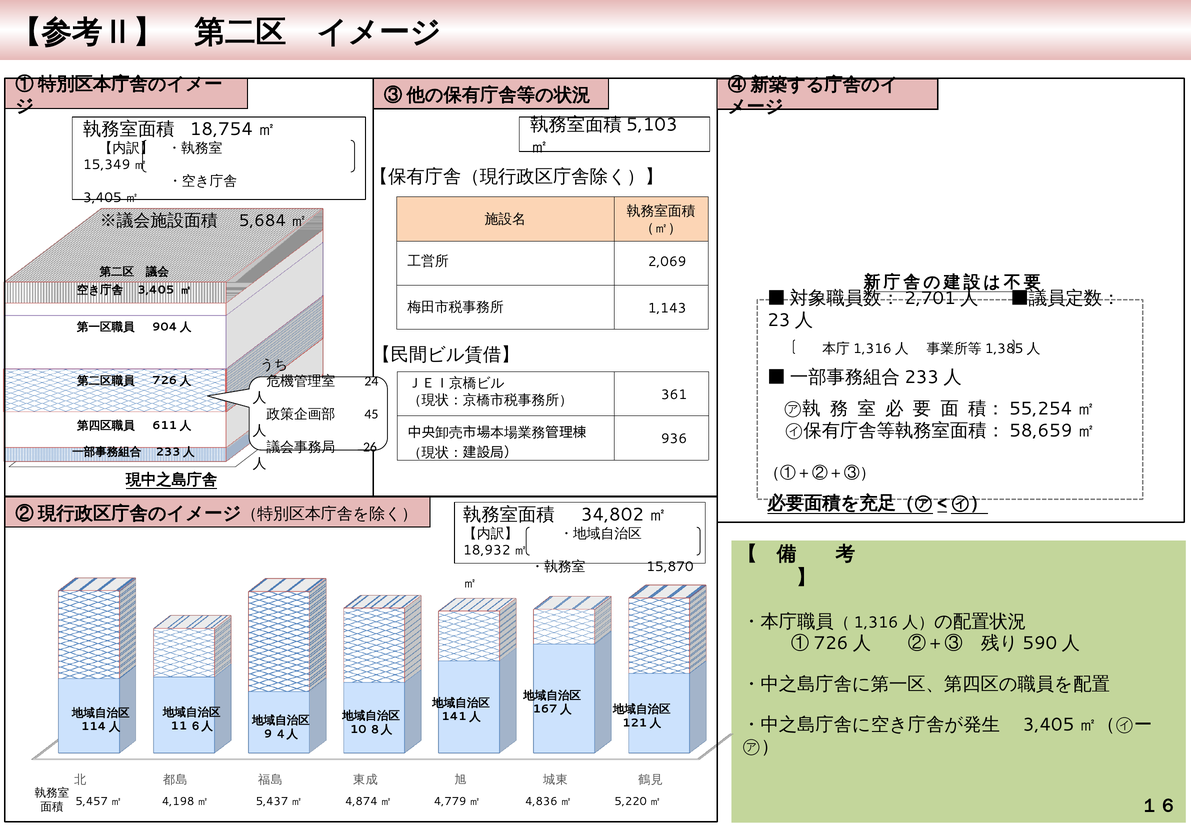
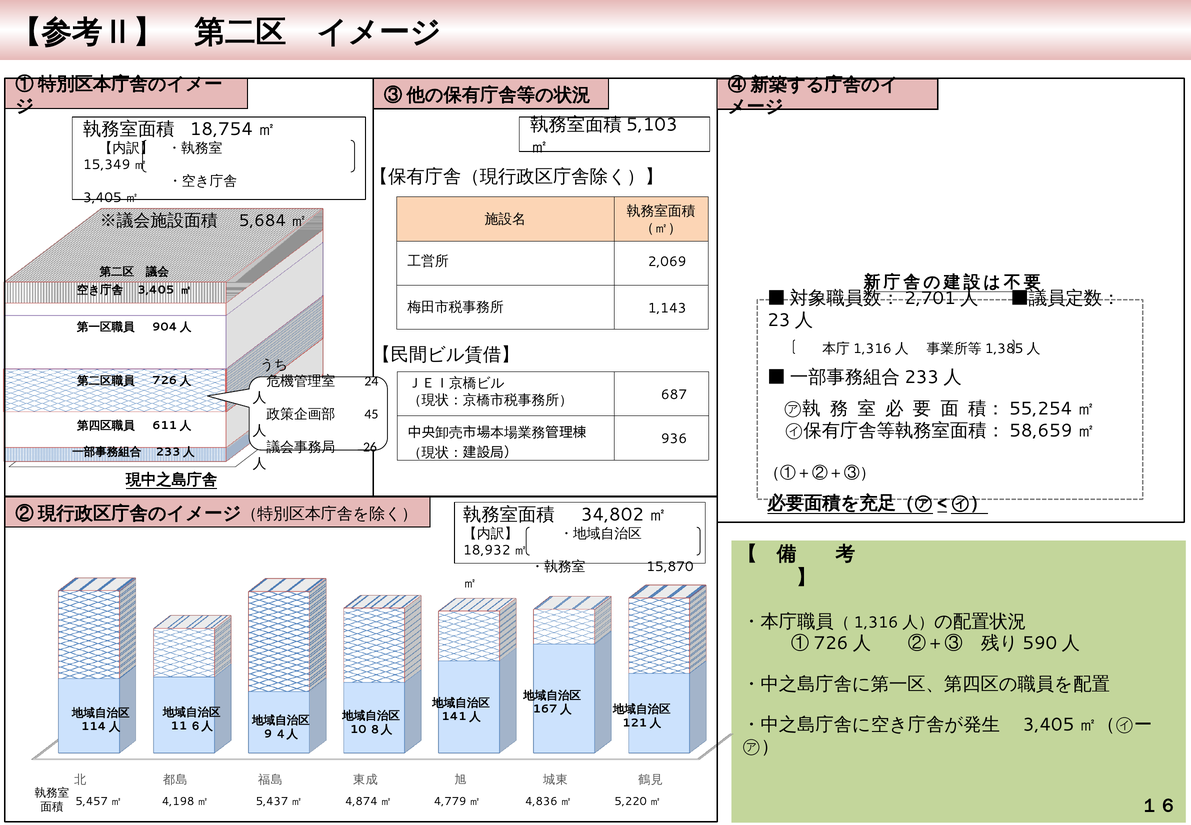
361: 361 -> 687
